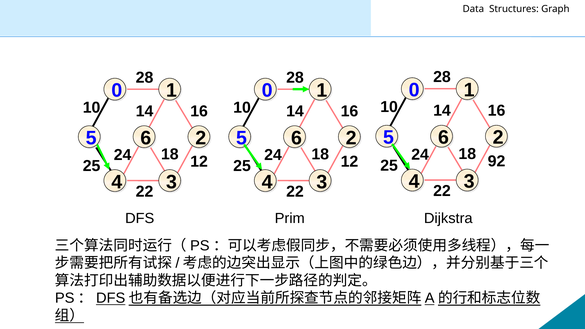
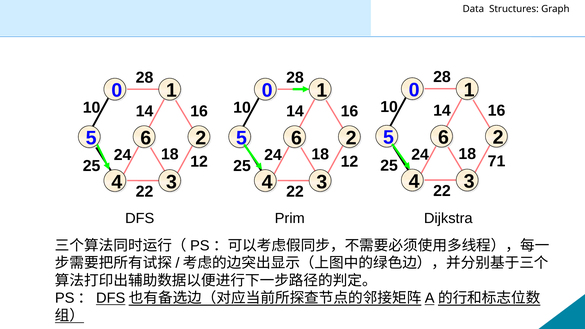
92: 92 -> 71
